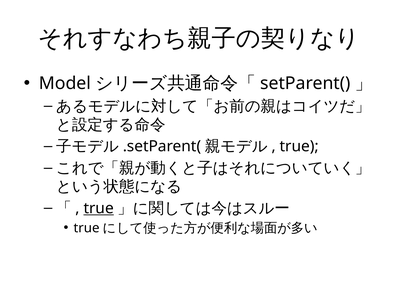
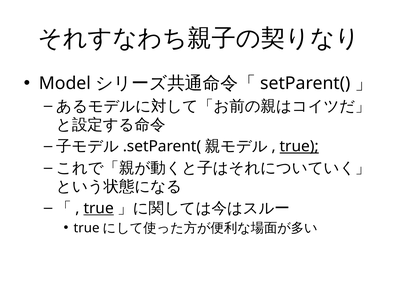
true at (299, 147) underline: none -> present
